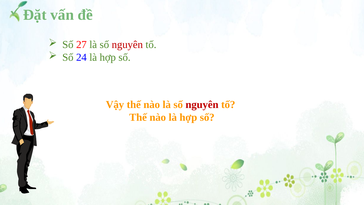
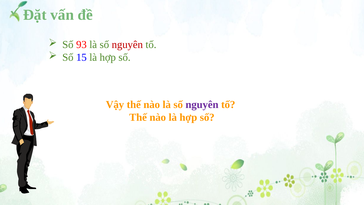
27: 27 -> 93
24: 24 -> 15
nguyên at (202, 105) colour: red -> purple
